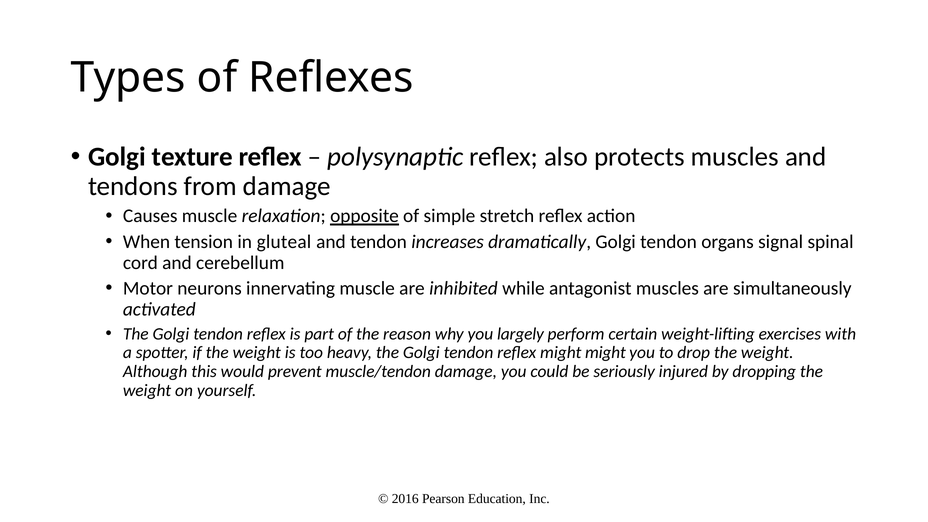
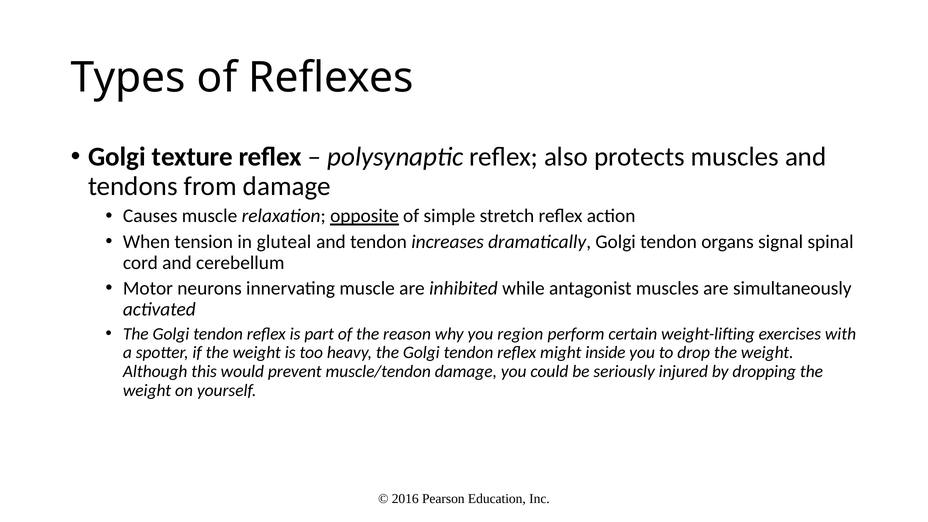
largely: largely -> region
might might: might -> inside
